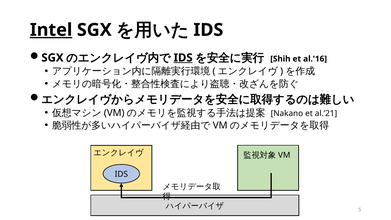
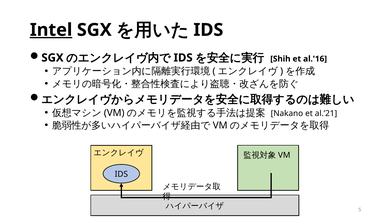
IDS at (183, 58) underline: present -> none
